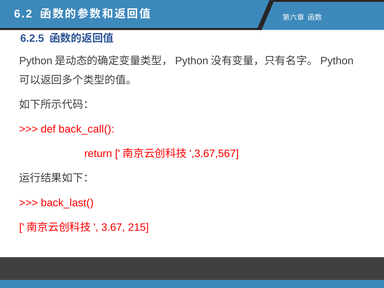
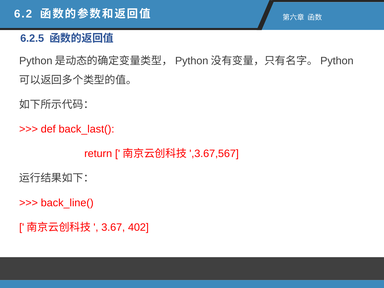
back_call(: back_call( -> back_last(
back_last(: back_last( -> back_line(
215: 215 -> 402
